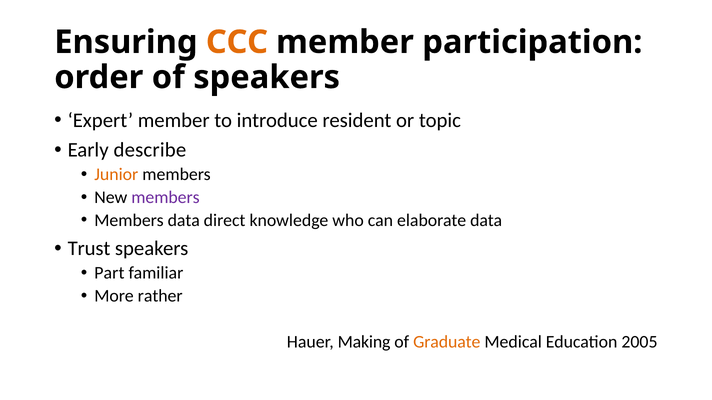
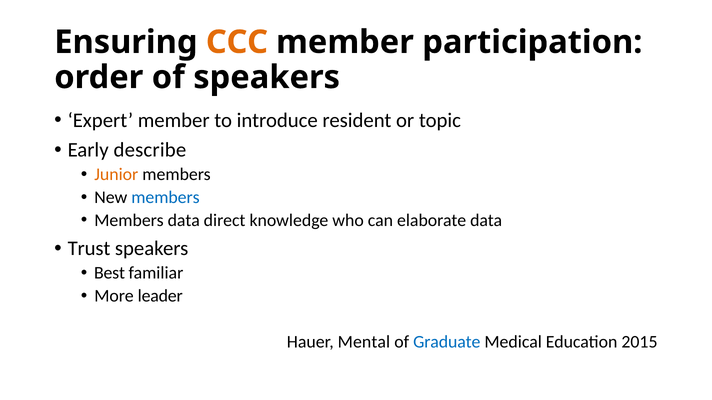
members at (165, 198) colour: purple -> blue
Part: Part -> Best
rather: rather -> leader
Making: Making -> Mental
Graduate colour: orange -> blue
2005: 2005 -> 2015
